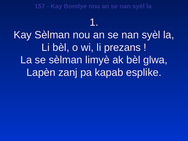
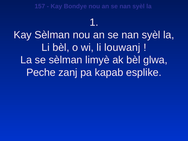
prezans: prezans -> louwanj
Lapèn: Lapèn -> Peche
